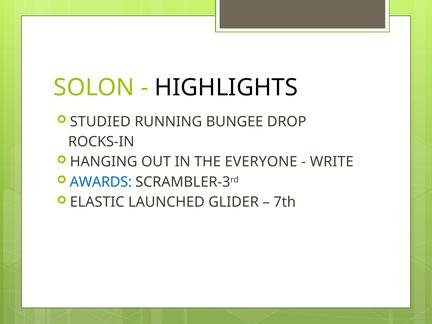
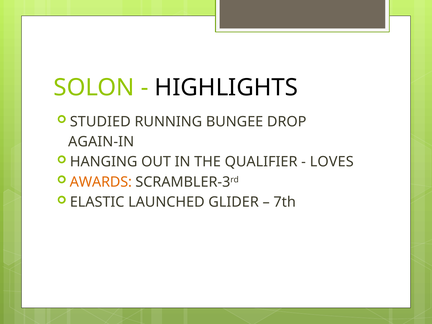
ROCKS-IN: ROCKS-IN -> AGAIN-IN
EVERYONE: EVERYONE -> QUALIFIER
WRITE: WRITE -> LOVES
AWARDS colour: blue -> orange
